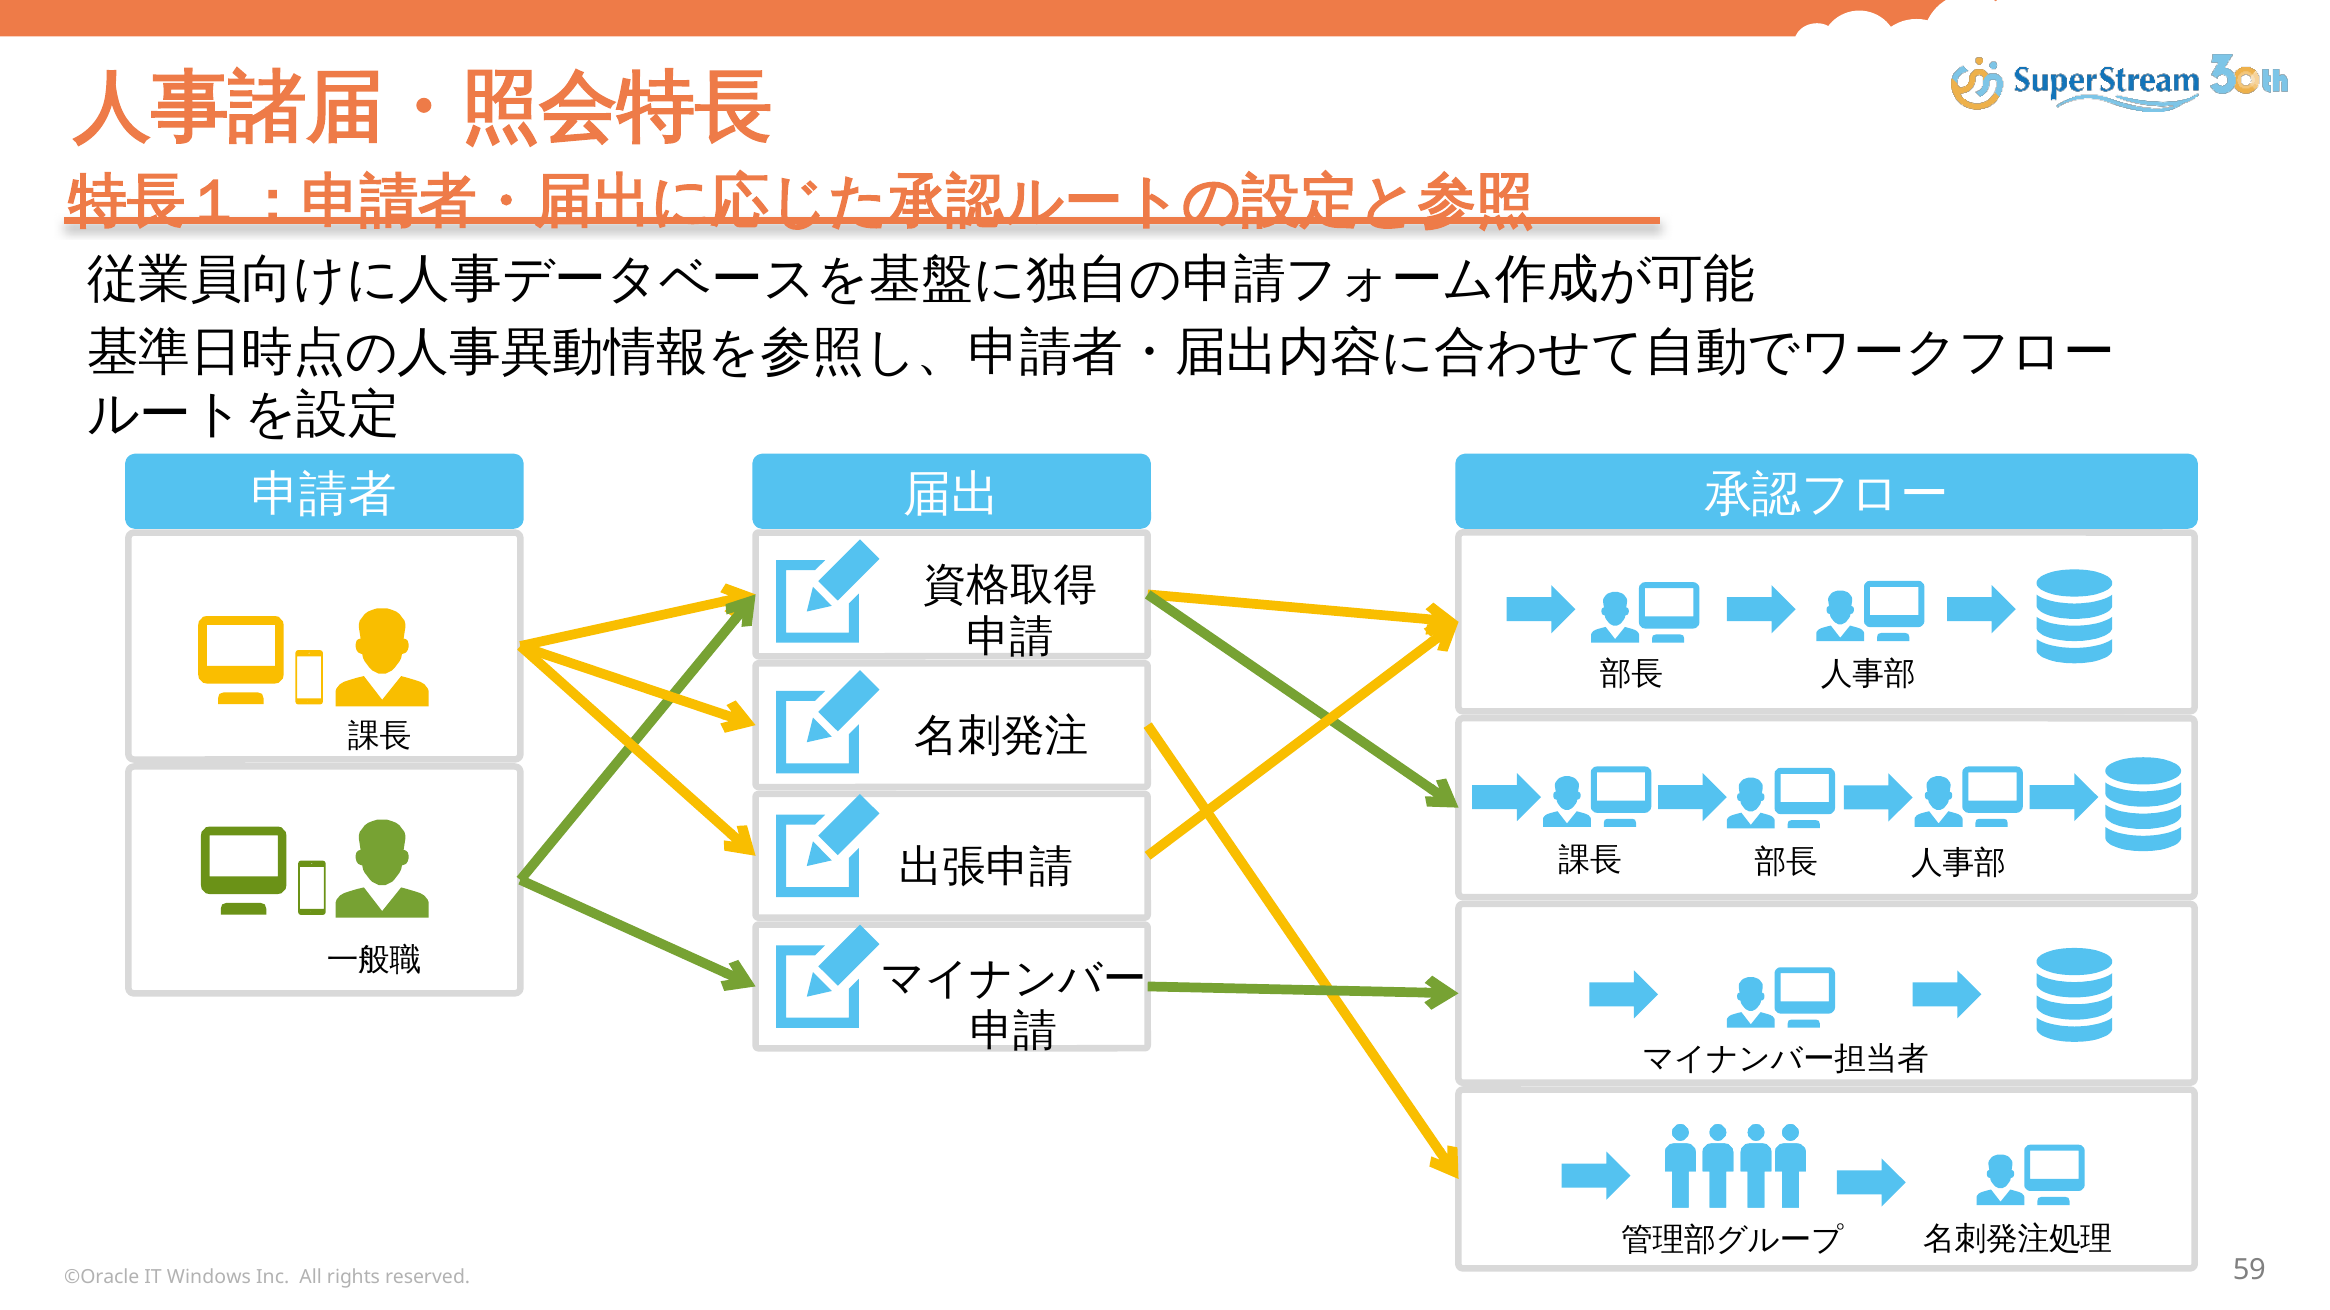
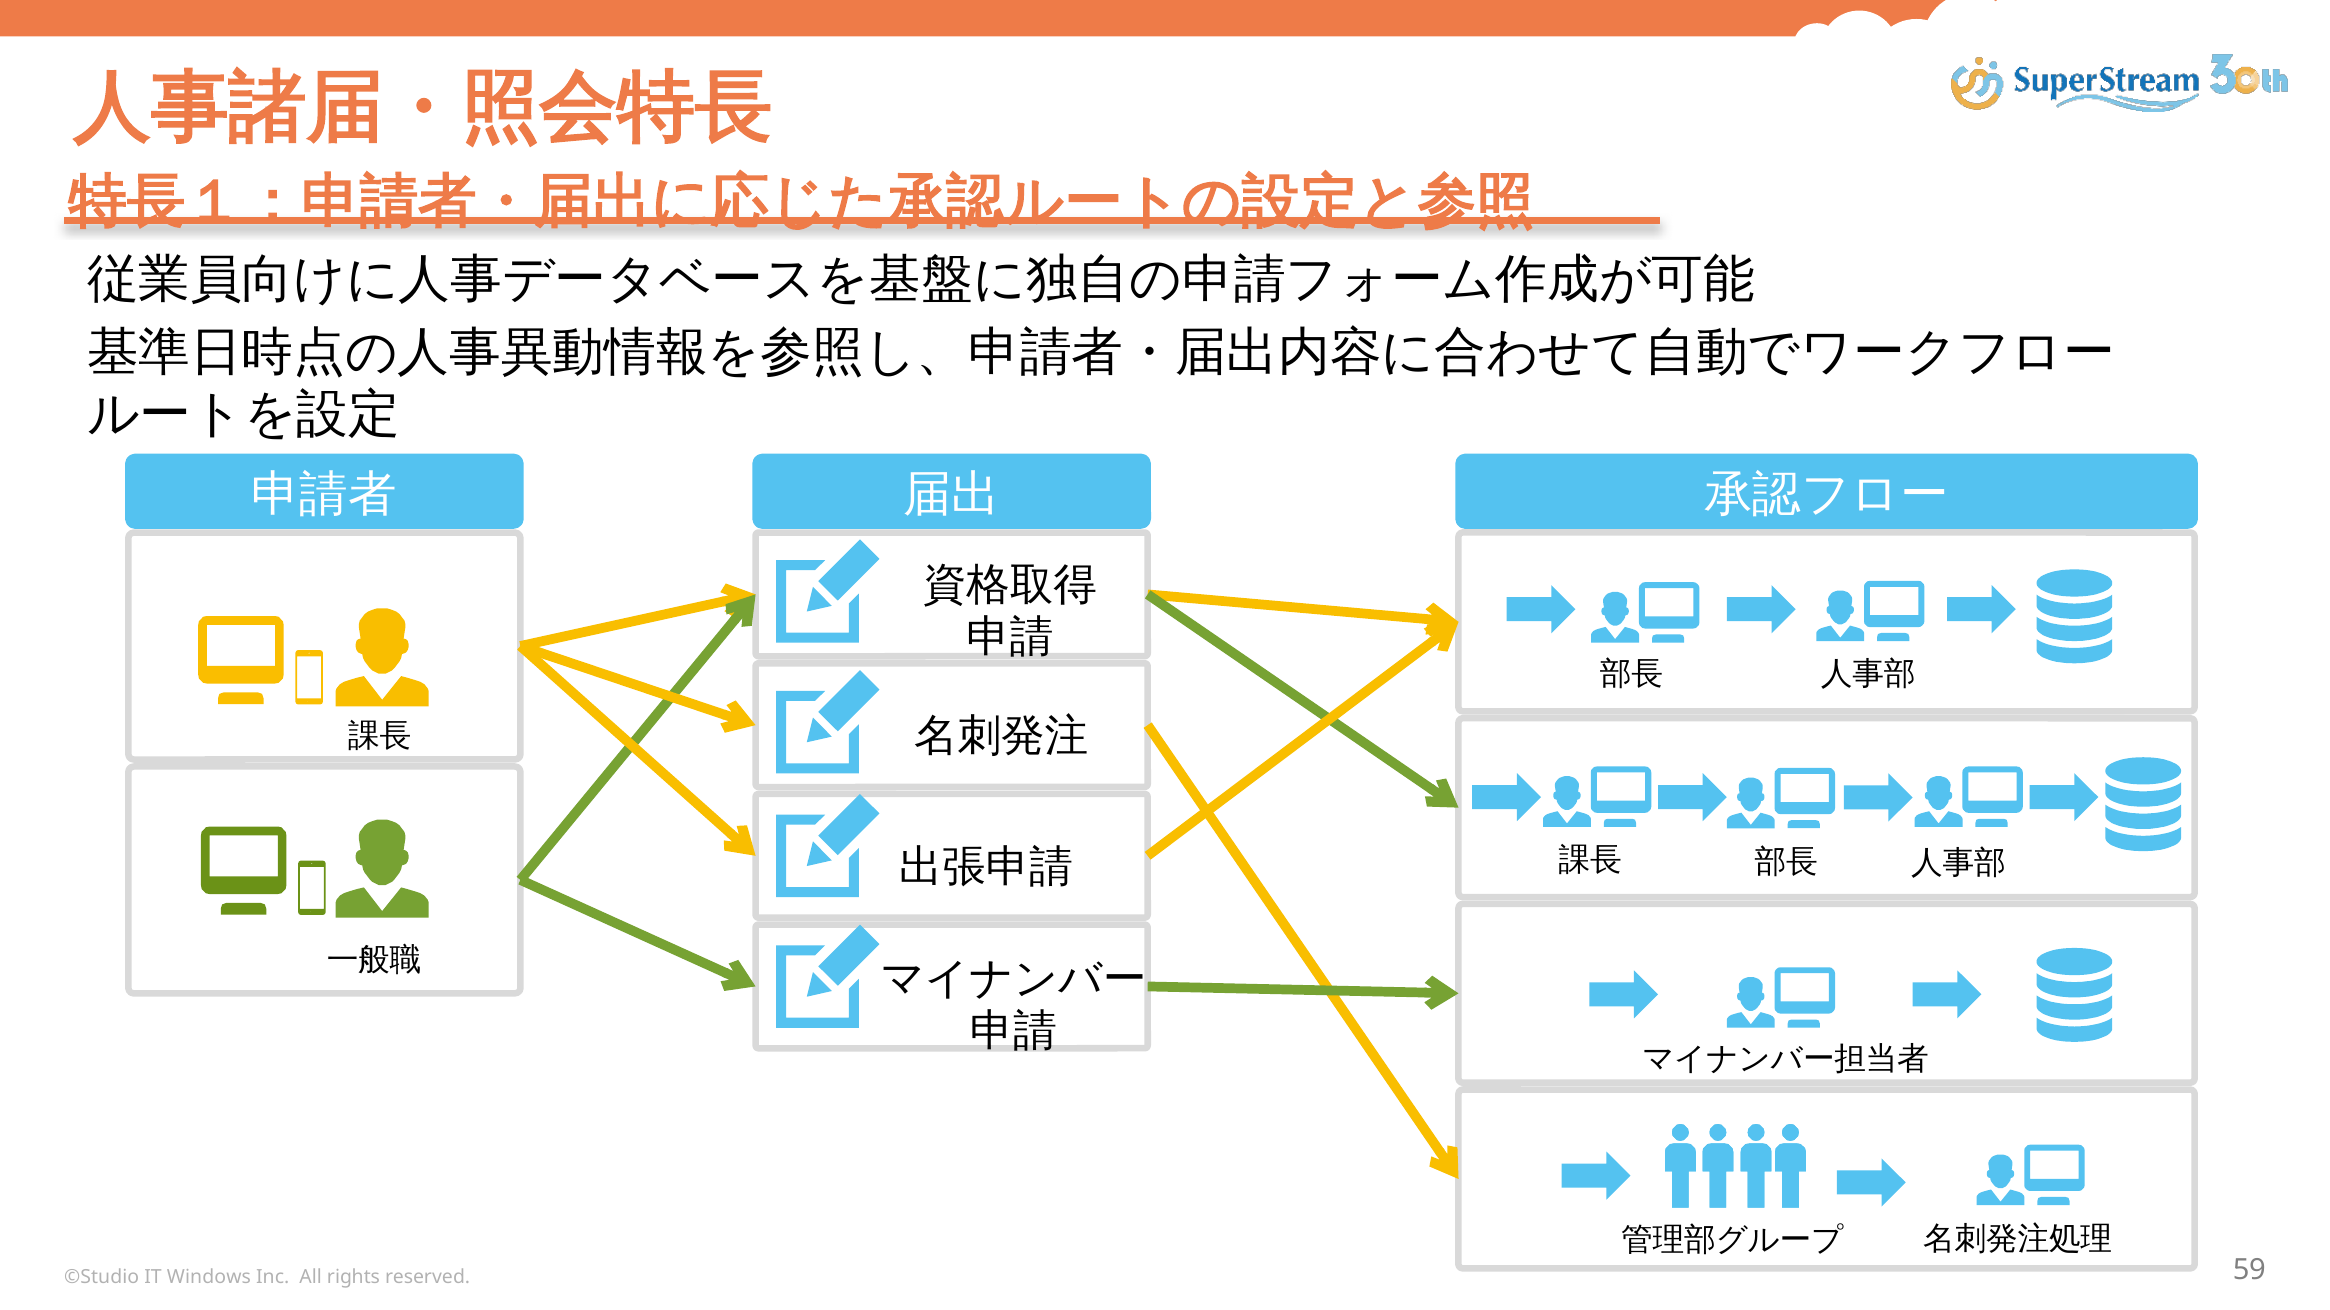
©Oracle: ©Oracle -> ©Studio
